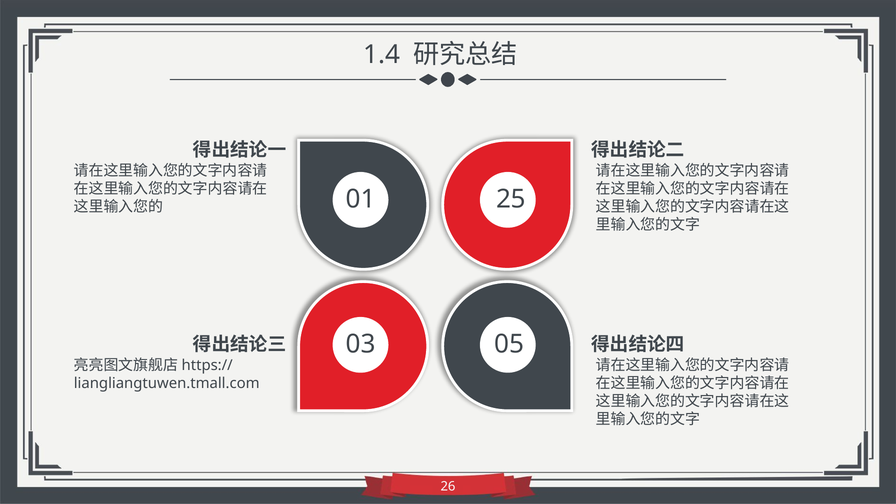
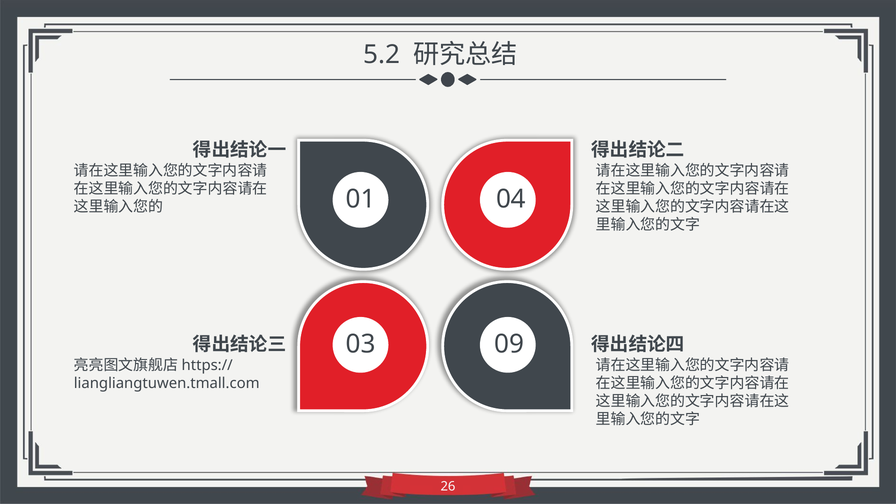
1.4: 1.4 -> 5.2
25: 25 -> 04
05: 05 -> 09
